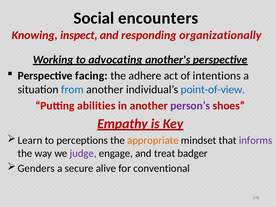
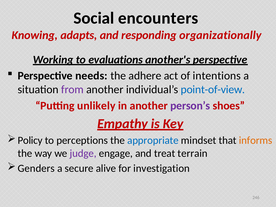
inspect: inspect -> adapts
advocating: advocating -> evaluations
facing: facing -> needs
from colour: blue -> purple
abilities: abilities -> unlikely
Learn: Learn -> Policy
appropriate colour: orange -> blue
informs colour: purple -> orange
badger: badger -> terrain
conventional: conventional -> investigation
